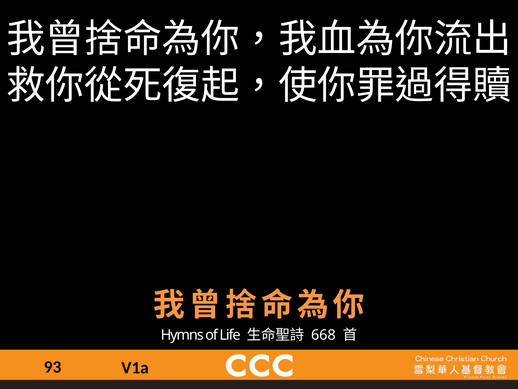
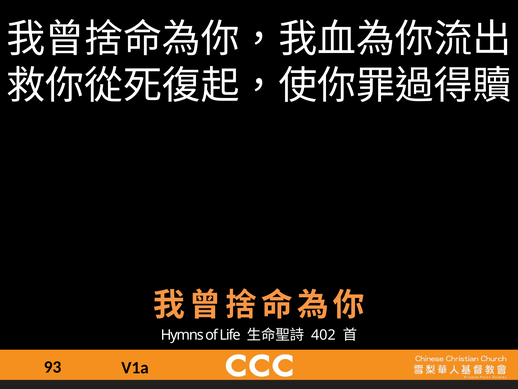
668: 668 -> 402
